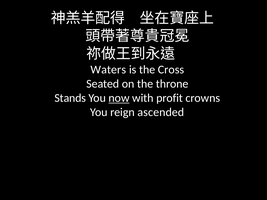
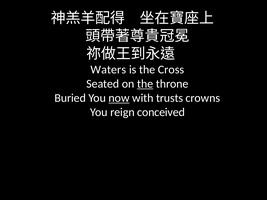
the at (145, 84) underline: none -> present
Stands: Stands -> Buried
profit: profit -> trusts
ascended: ascended -> conceived
